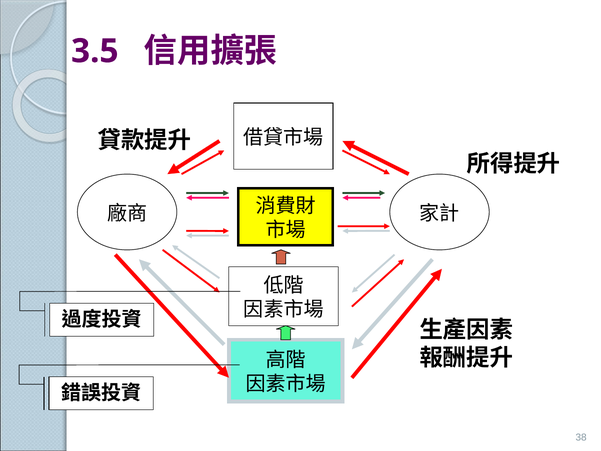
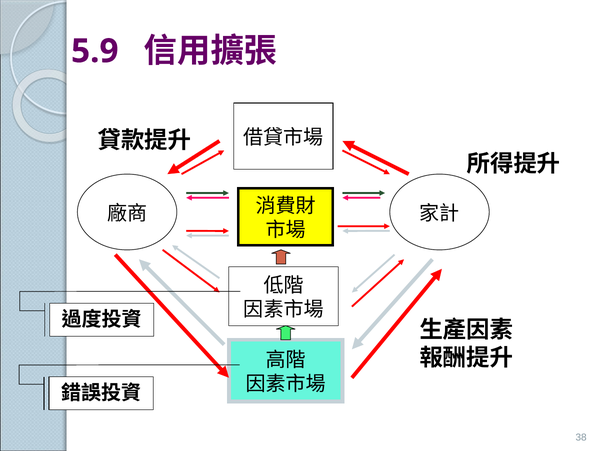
3.5: 3.5 -> 5.9
